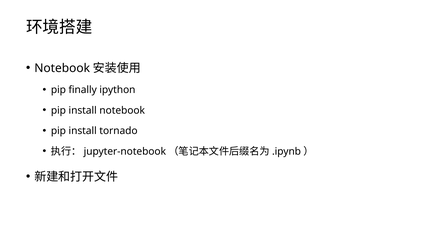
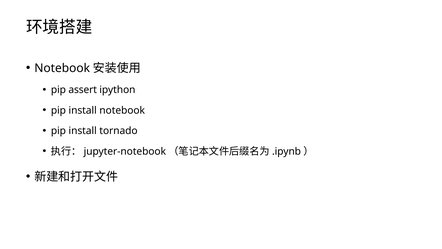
finally: finally -> assert
